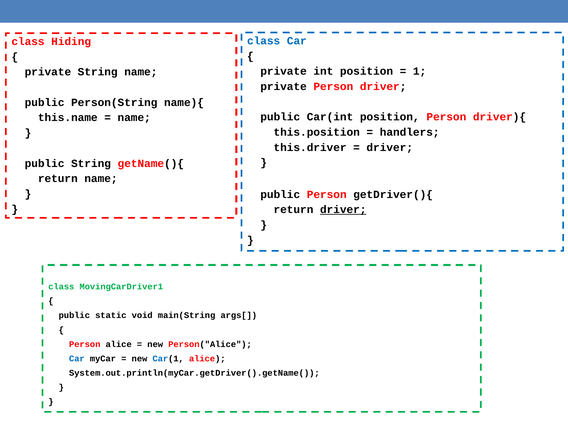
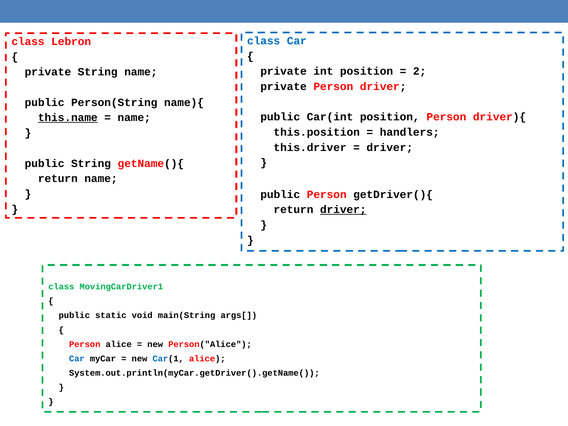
Hiding: Hiding -> Lebron
1: 1 -> 2
this.name underline: none -> present
